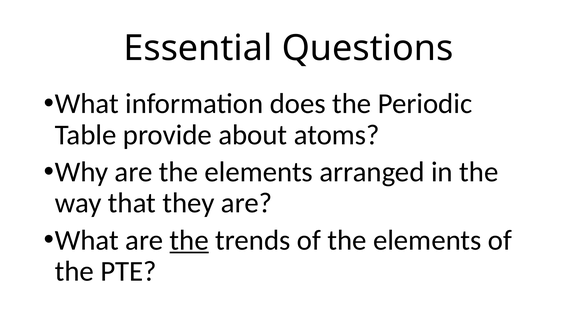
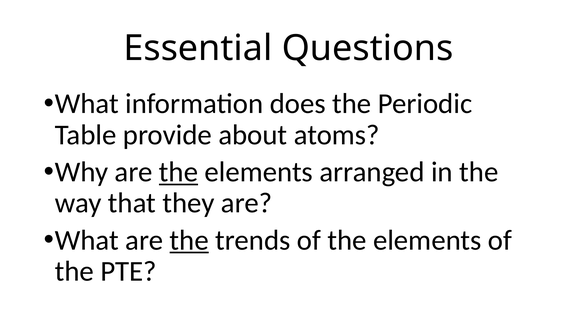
the at (178, 172) underline: none -> present
